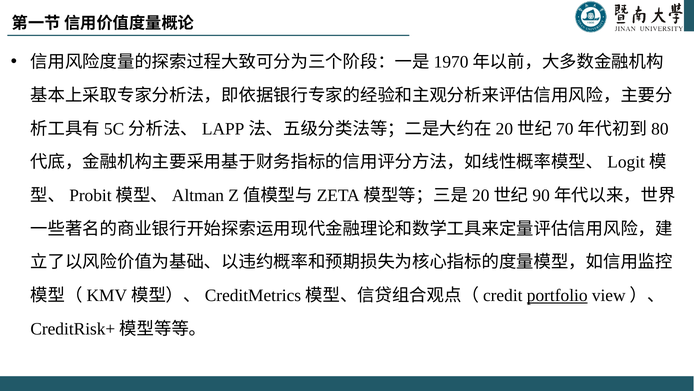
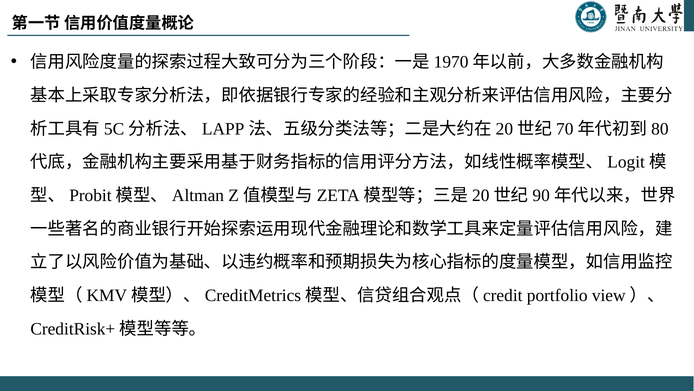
portfolio underline: present -> none
